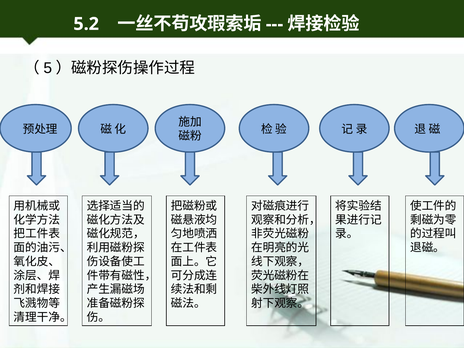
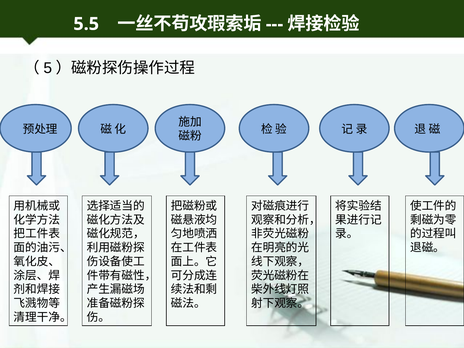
5.2: 5.2 -> 5.5
